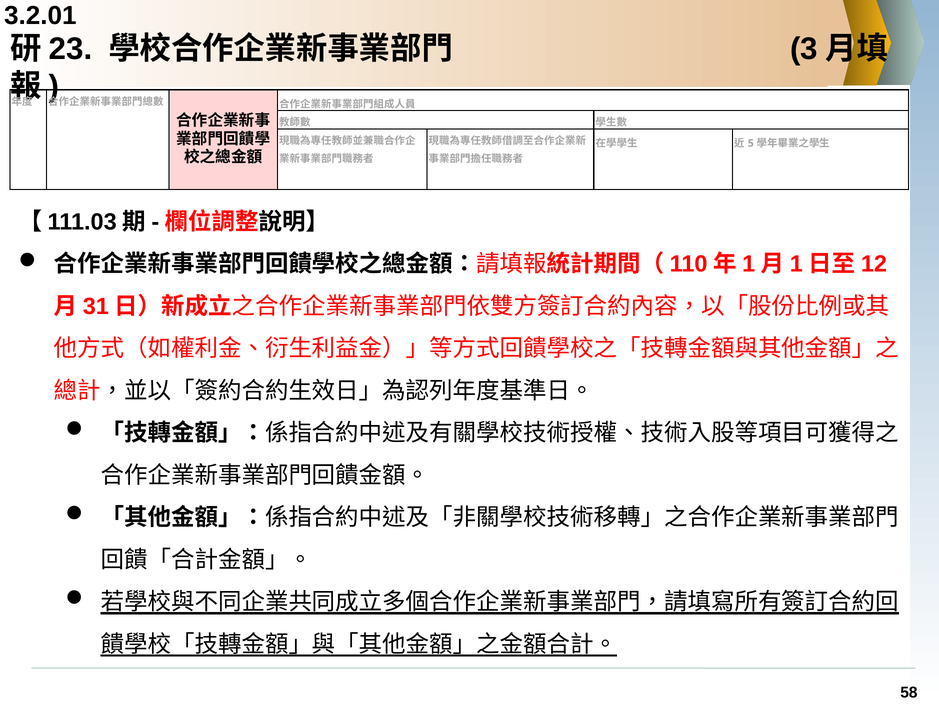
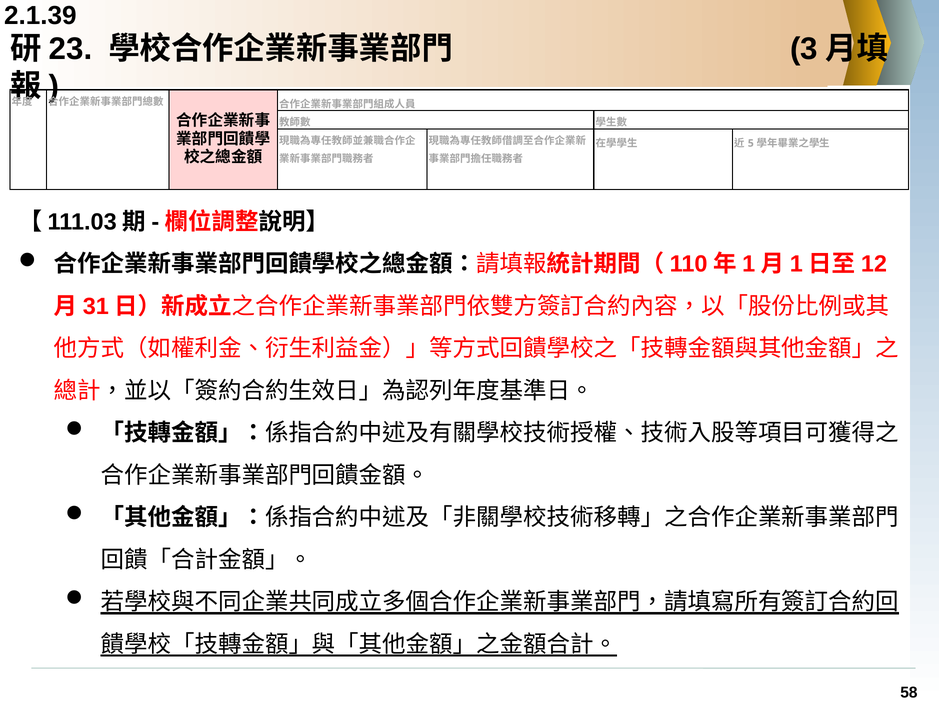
3.2.01: 3.2.01 -> 2.1.39
